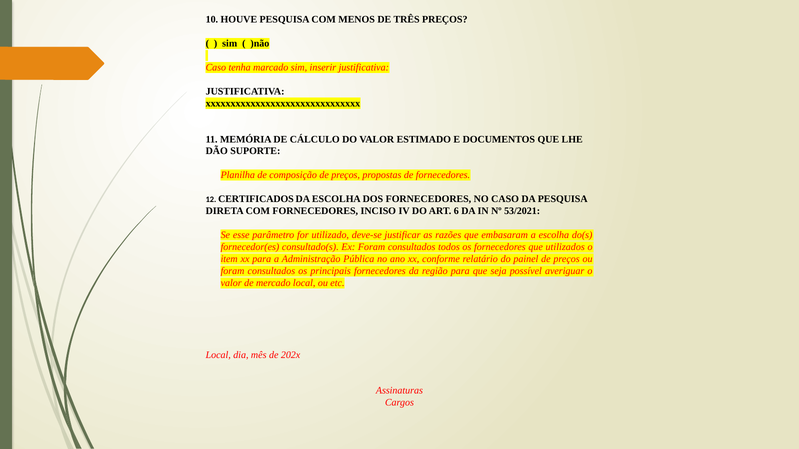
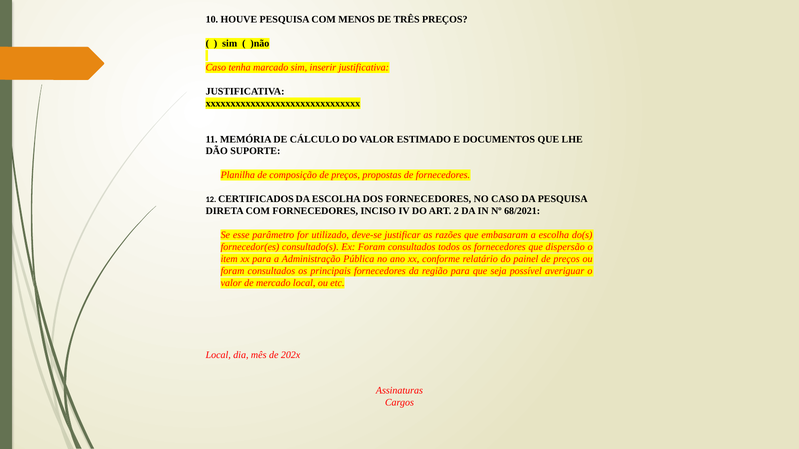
6: 6 -> 2
53/2021: 53/2021 -> 68/2021
utilizados: utilizados -> dispersão
